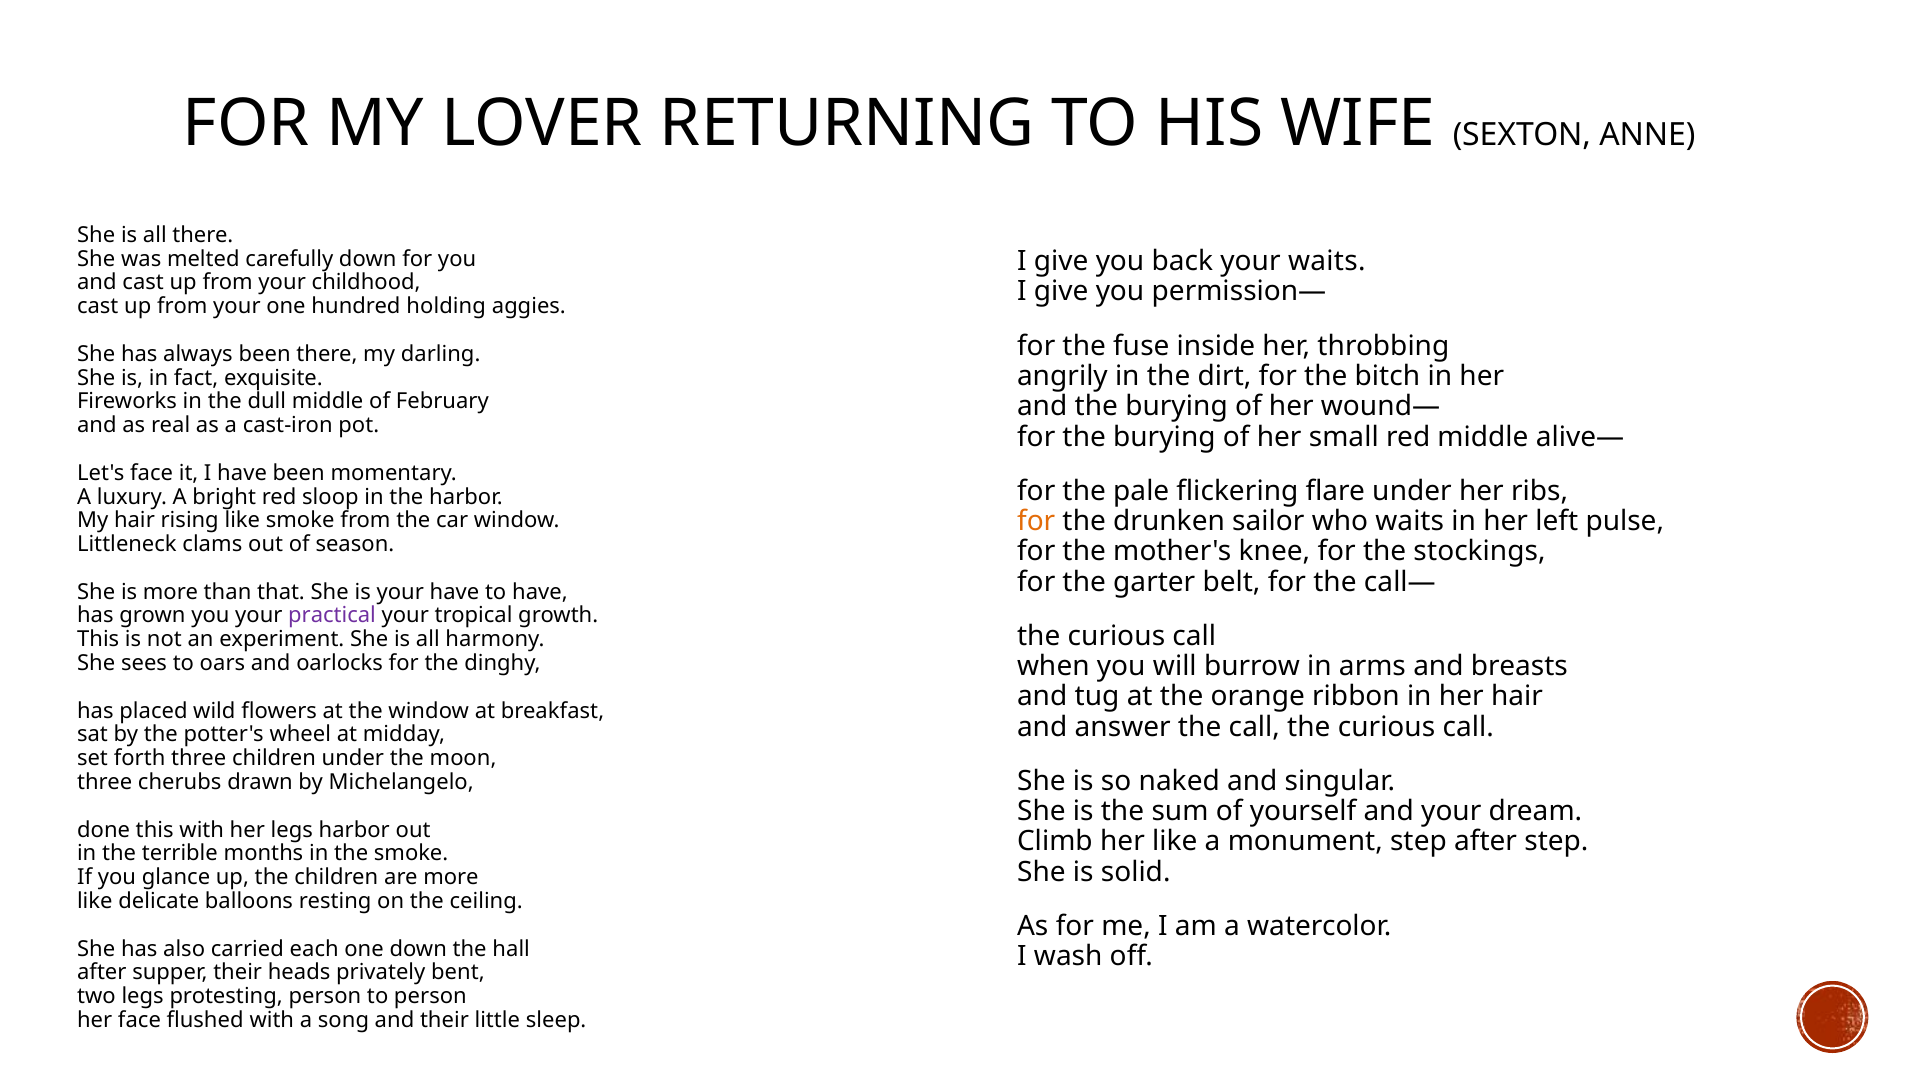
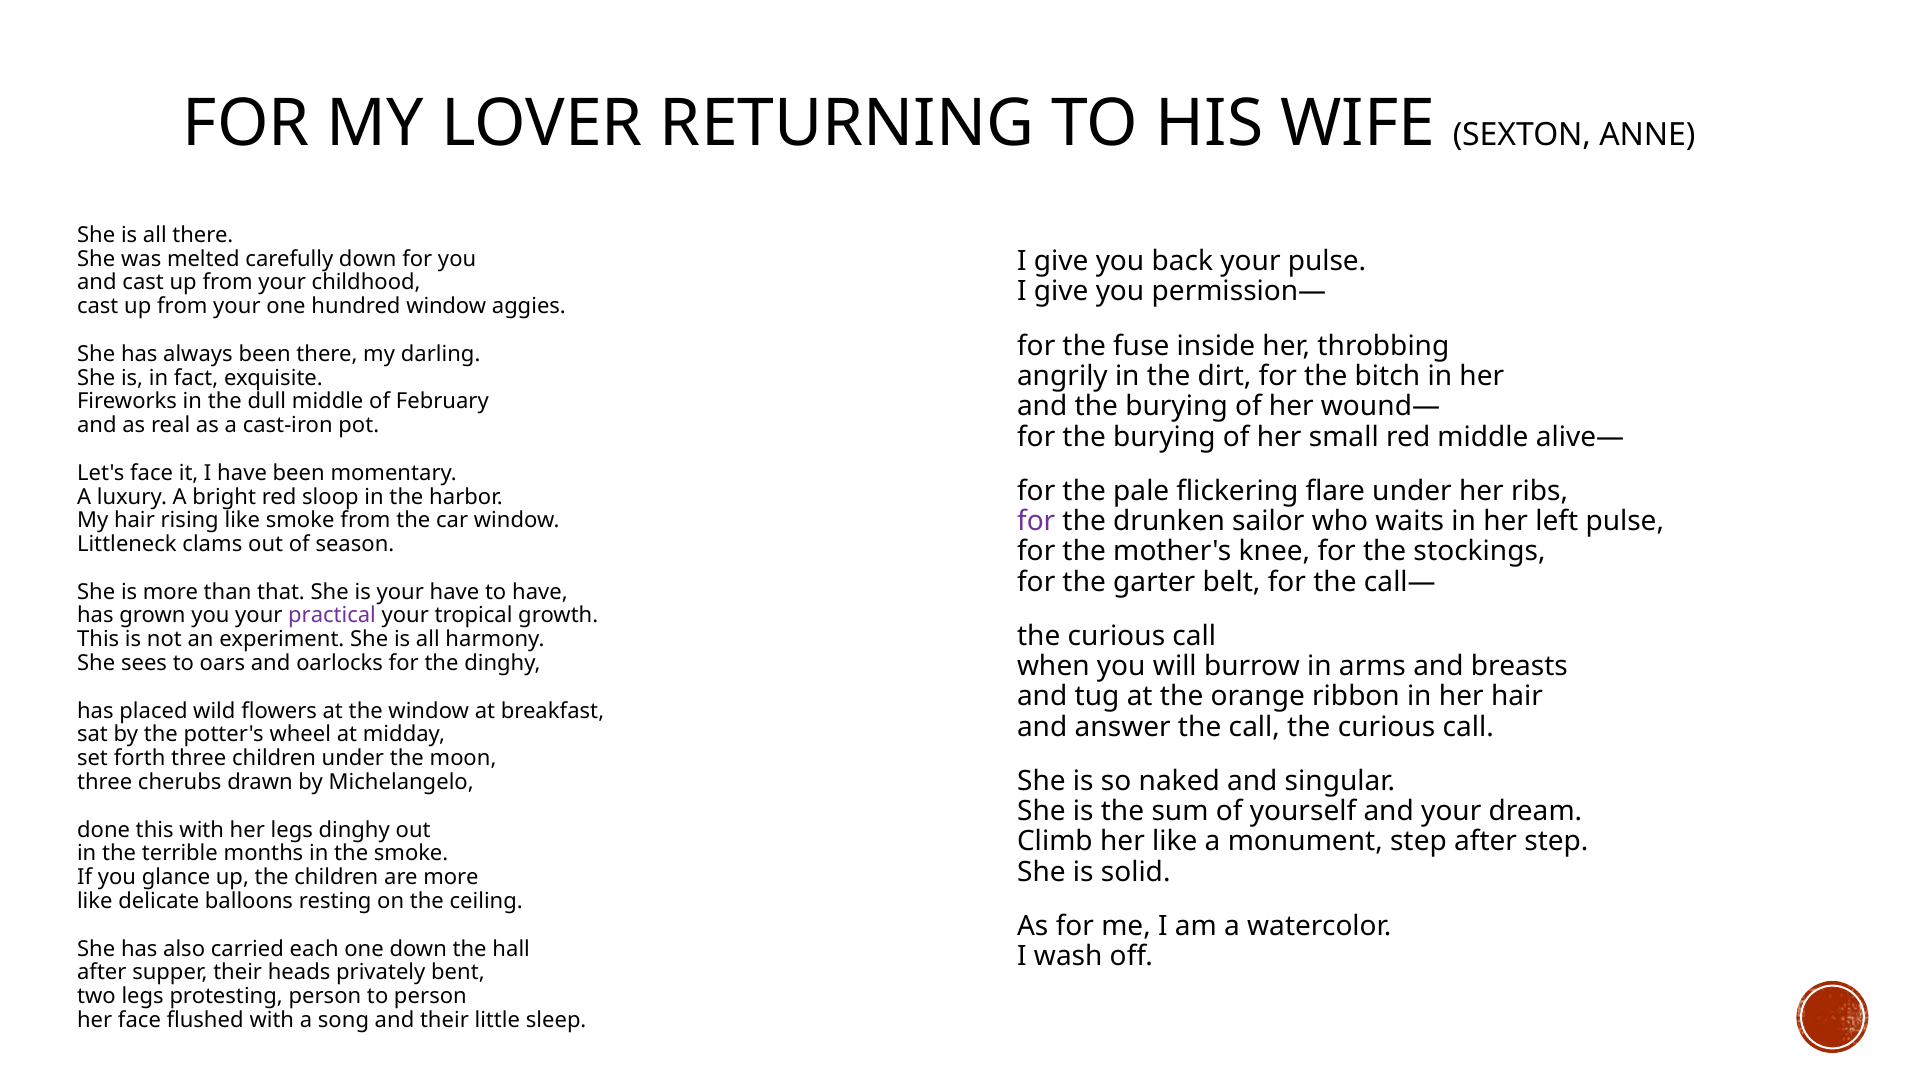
your waits: waits -> pulse
hundred holding: holding -> window
for at (1036, 522) colour: orange -> purple
legs harbor: harbor -> dinghy
